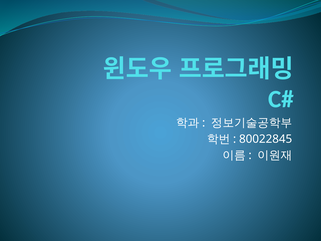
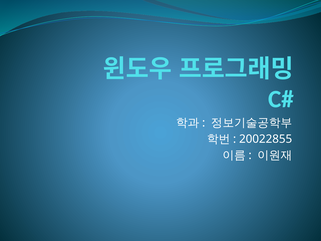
80022845: 80022845 -> 20022855
